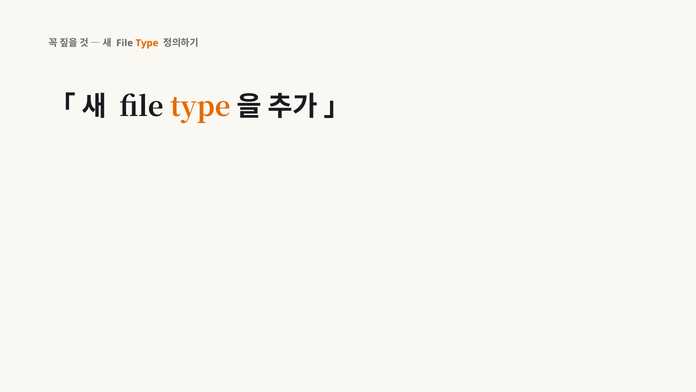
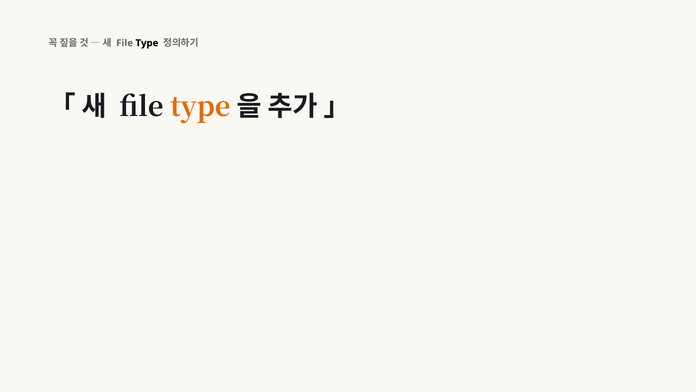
Type at (147, 43) colour: orange -> black
